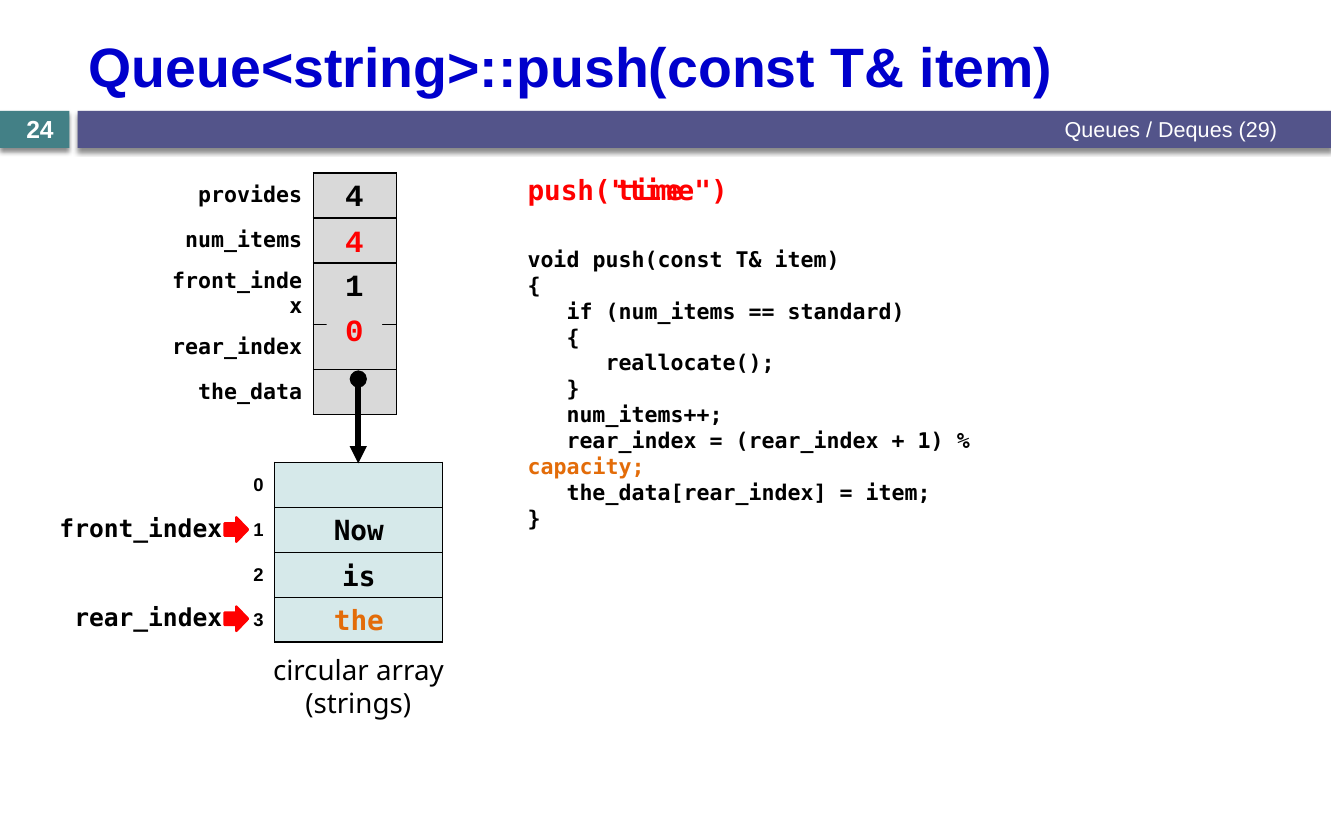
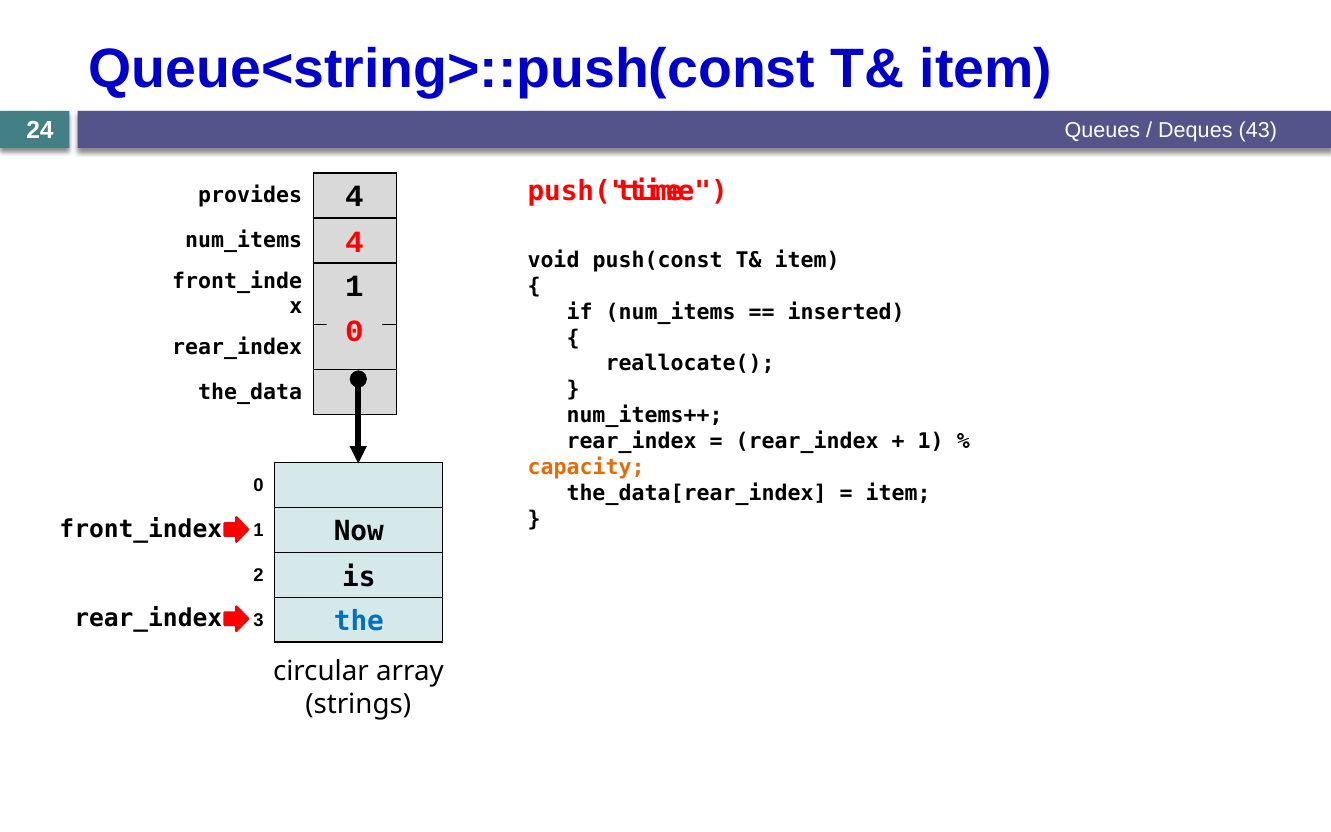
29: 29 -> 43
standard: standard -> inserted
the colour: orange -> blue
